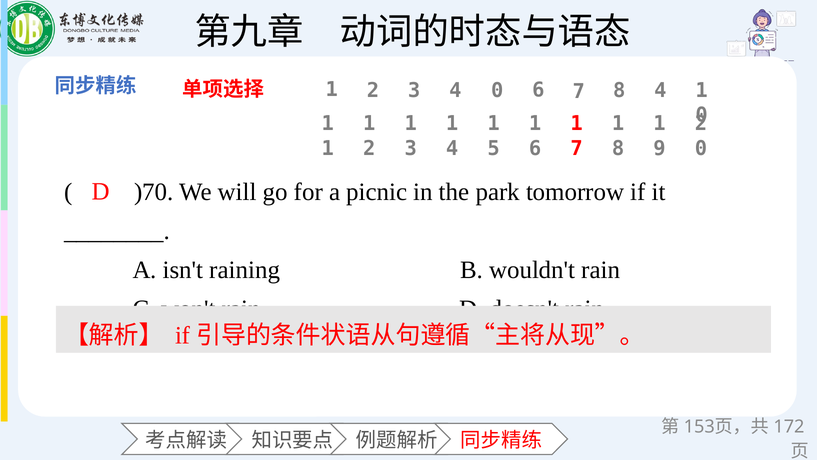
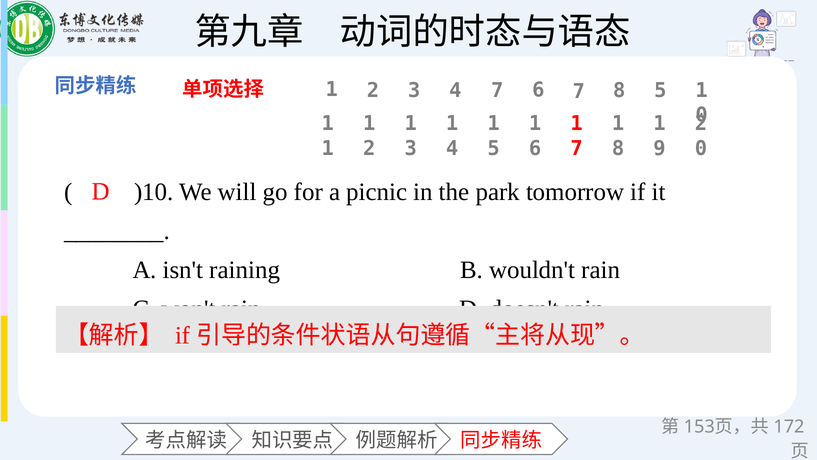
4 0: 0 -> 7
8 4: 4 -> 5
)70: )70 -> )10
